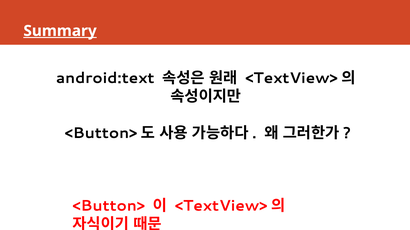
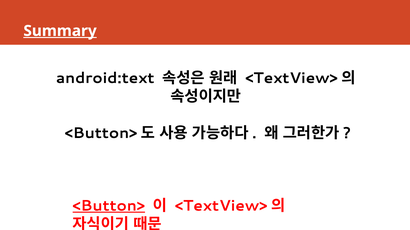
<Button> underline: none -> present
